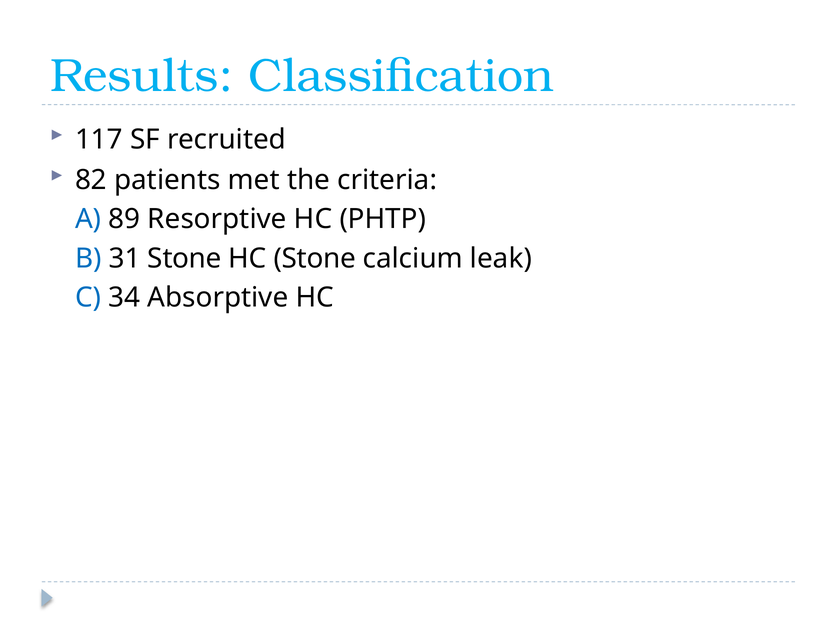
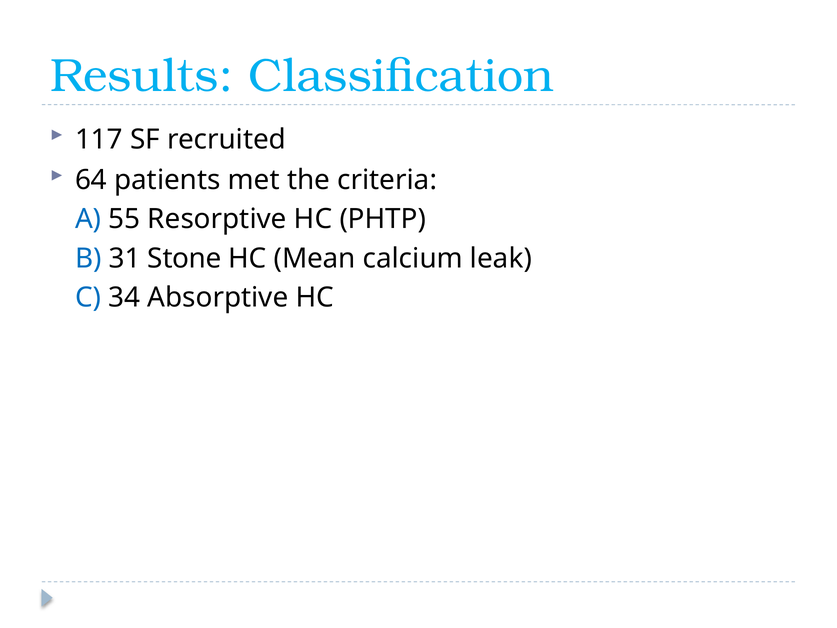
82: 82 -> 64
89: 89 -> 55
HC Stone: Stone -> Mean
